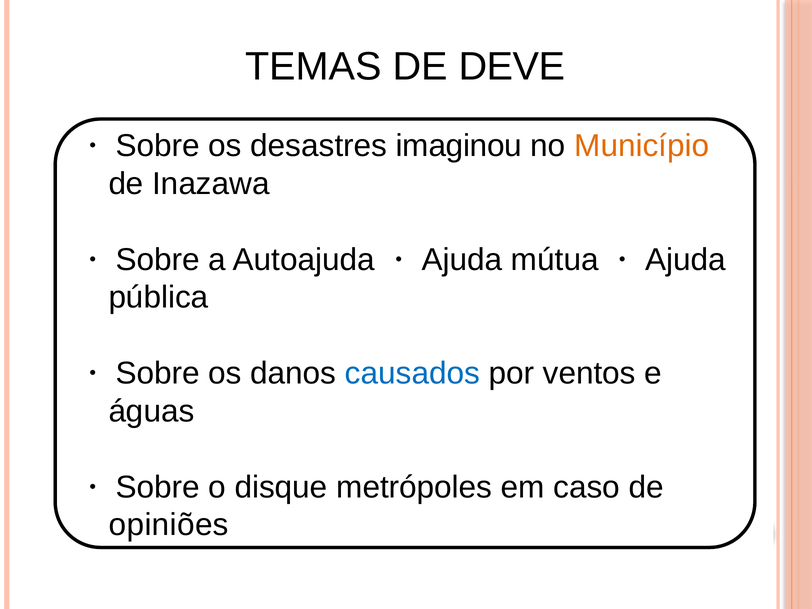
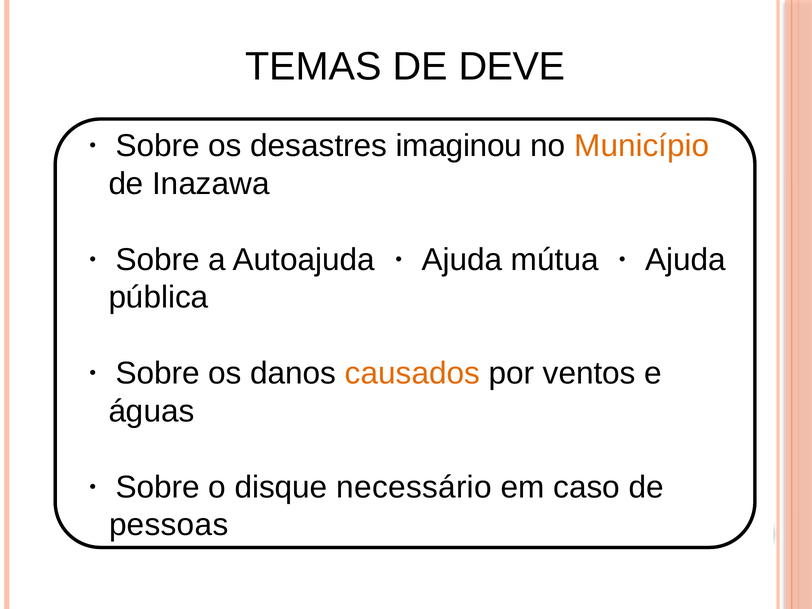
causados colour: blue -> orange
metrópoles: metrópoles -> necessário
opiniões: opiniões -> pessoas
